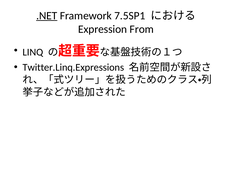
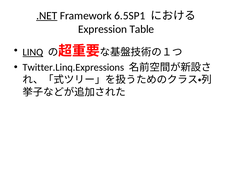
7.5SP1: 7.5SP1 -> 6.5SP1
From: From -> Table
LINQ underline: none -> present
